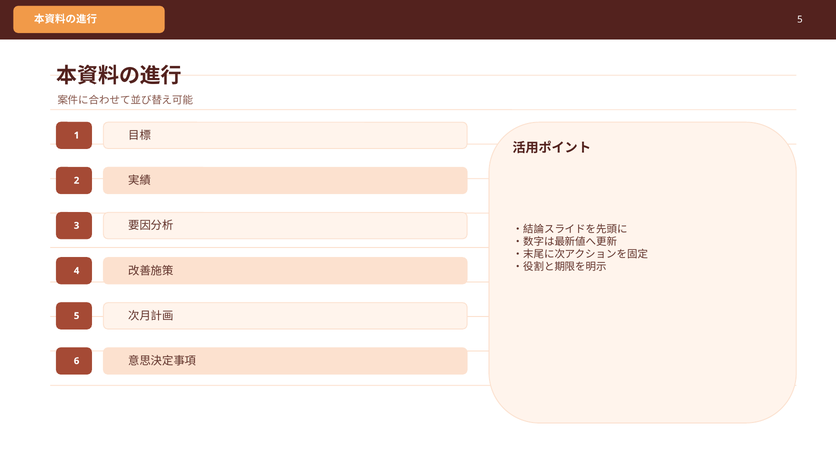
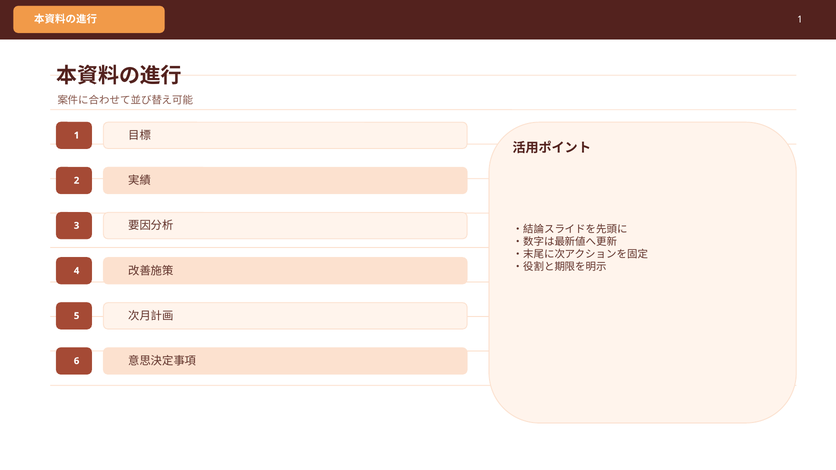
5 at (800, 19): 5 -> 1
